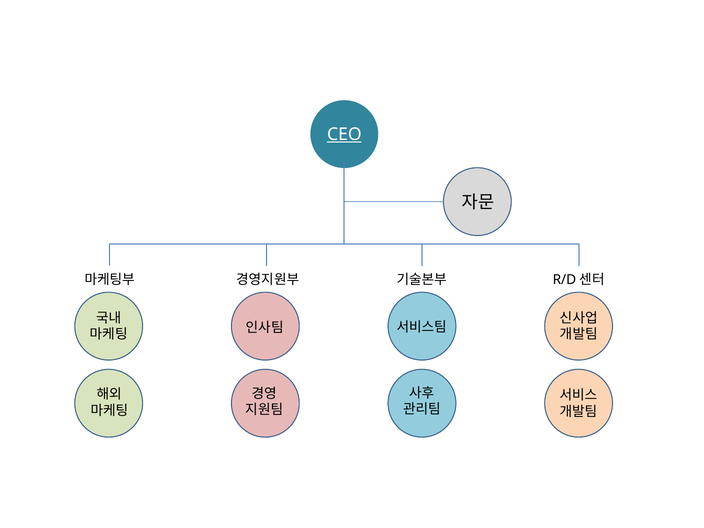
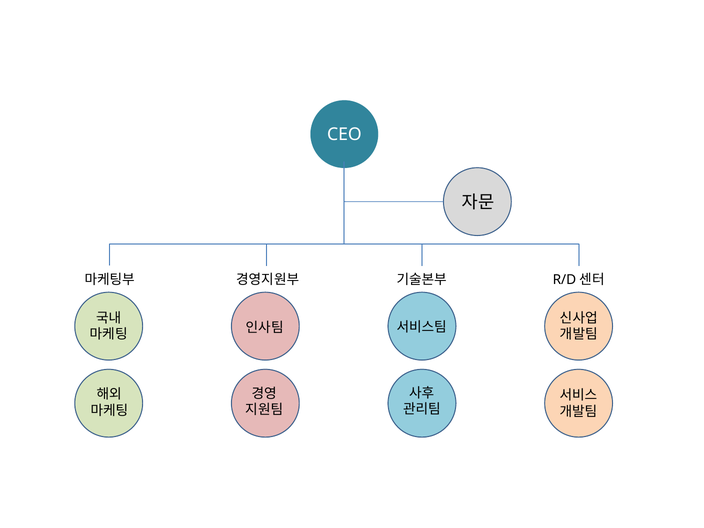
CEO underline: present -> none
